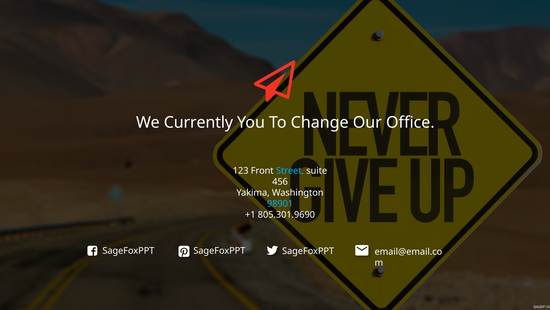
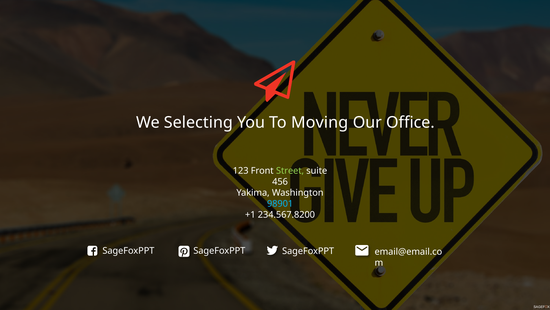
Currently: Currently -> Selecting
Change: Change -> Moving
Street colour: light blue -> light green
805.301.9690: 805.301.9690 -> 234.567.8200
